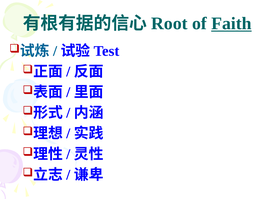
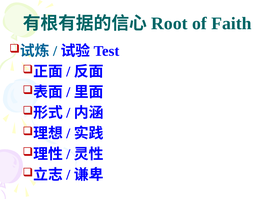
Faith underline: present -> none
